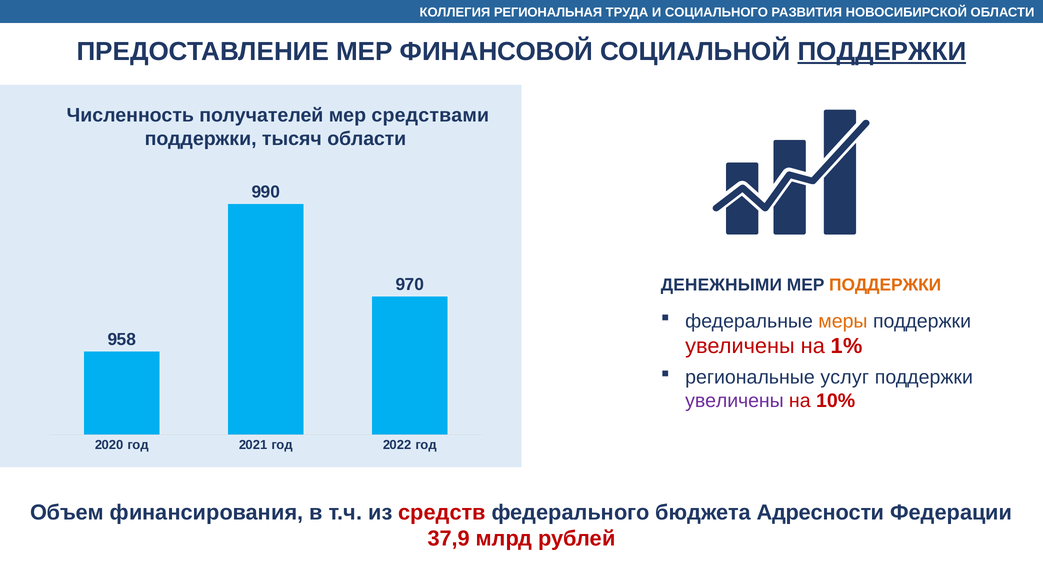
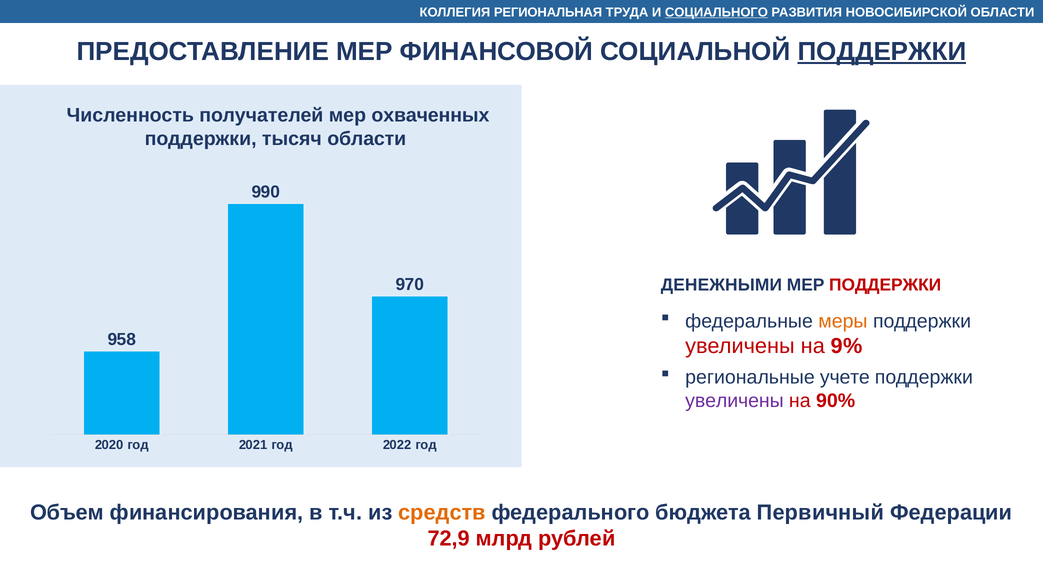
СОЦИАЛЬНОГО underline: none -> present
средствами: средствами -> охваченных
ПОДДЕРЖКИ at (885, 285) colour: orange -> red
1%: 1% -> 9%
услуг: услуг -> учете
10%: 10% -> 90%
средств colour: red -> orange
Адресности: Адресности -> Первичный
37,9: 37,9 -> 72,9
